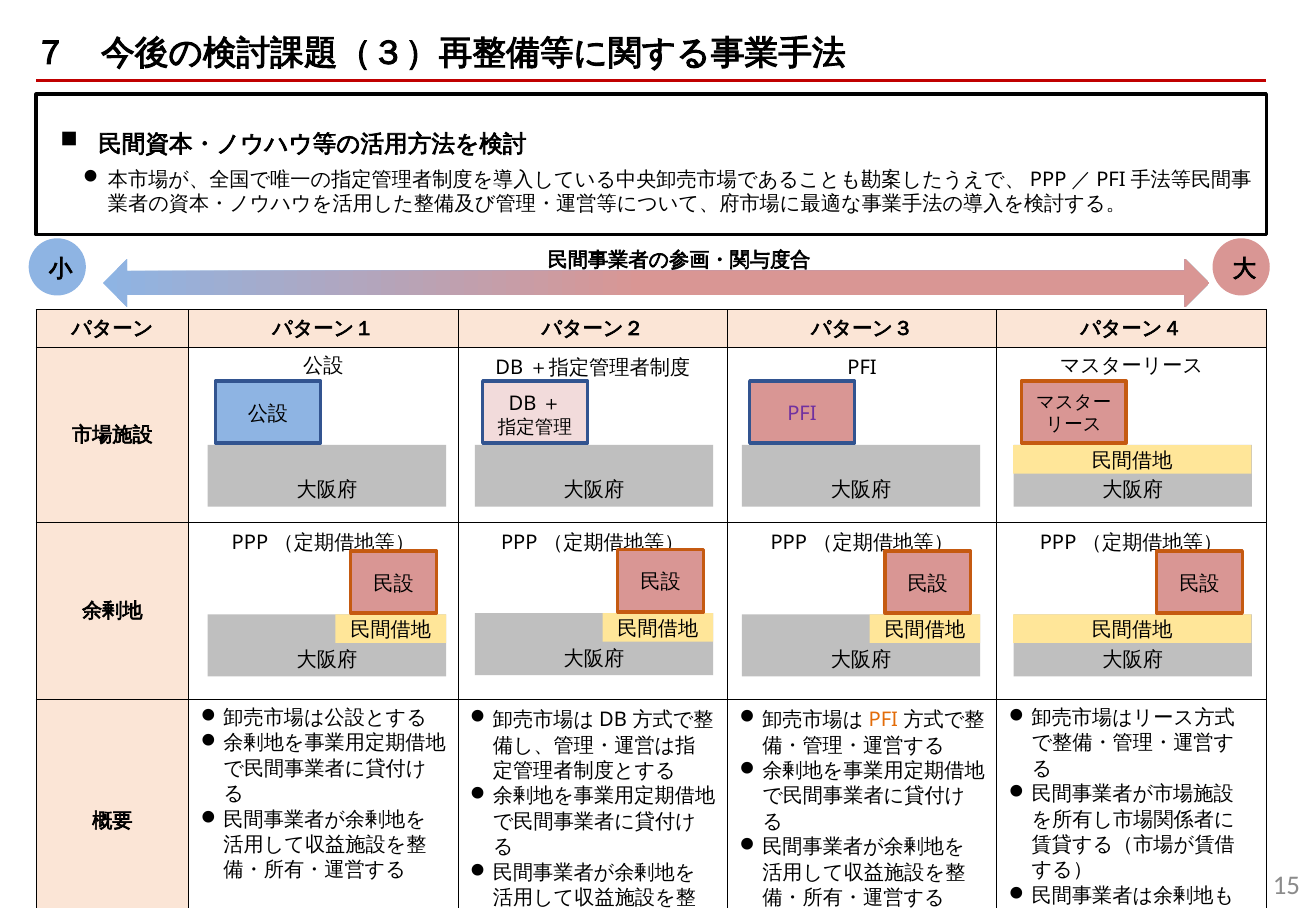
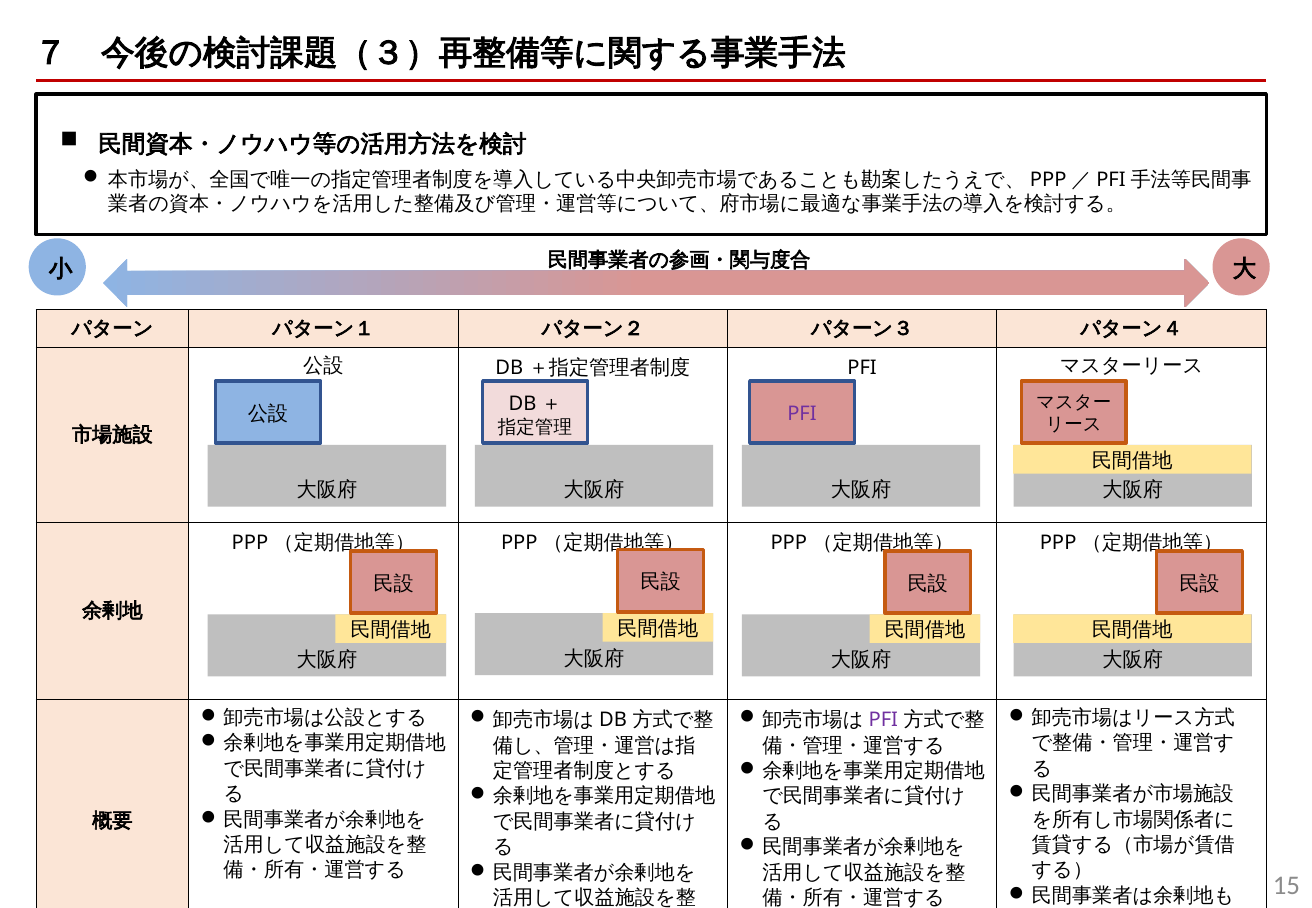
PFI at (883, 720) colour: orange -> purple
